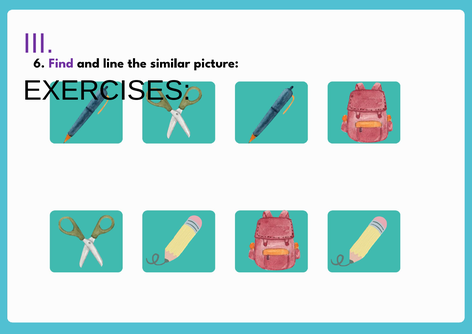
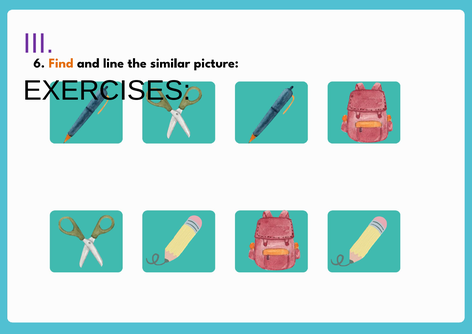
Find colour: purple -> orange
